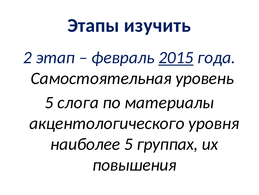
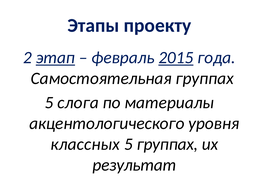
изучить: изучить -> проекту
этап underline: none -> present
Самостоятельная уровень: уровень -> группах
наиболее: наиболее -> классных
повышения: повышения -> результат
